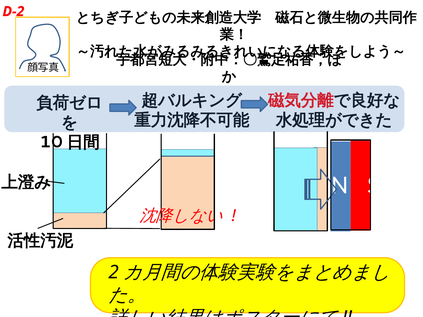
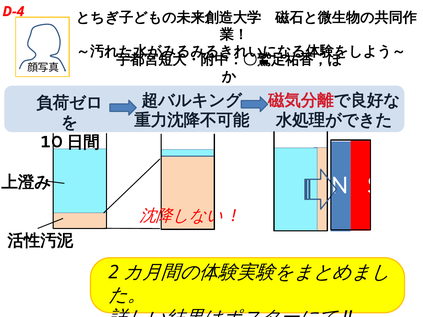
D-2: D-2 -> D-4
